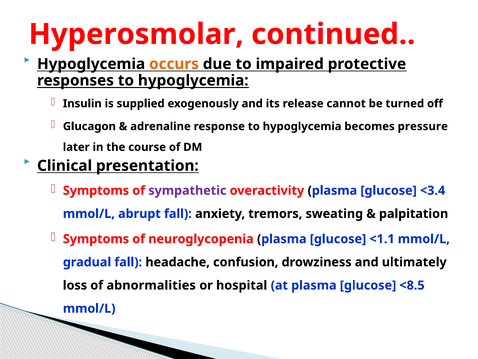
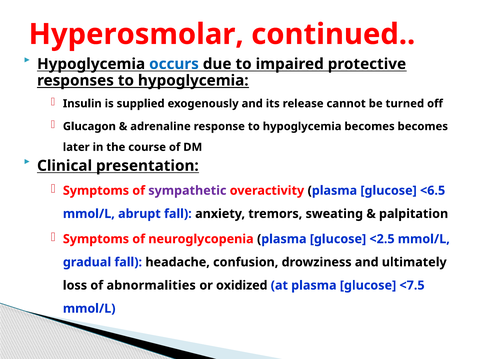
occurs colour: orange -> blue
becomes pressure: pressure -> becomes
<3.4: <3.4 -> <6.5
<1.1: <1.1 -> <2.5
hospital: hospital -> oxidized
<8.5: <8.5 -> <7.5
